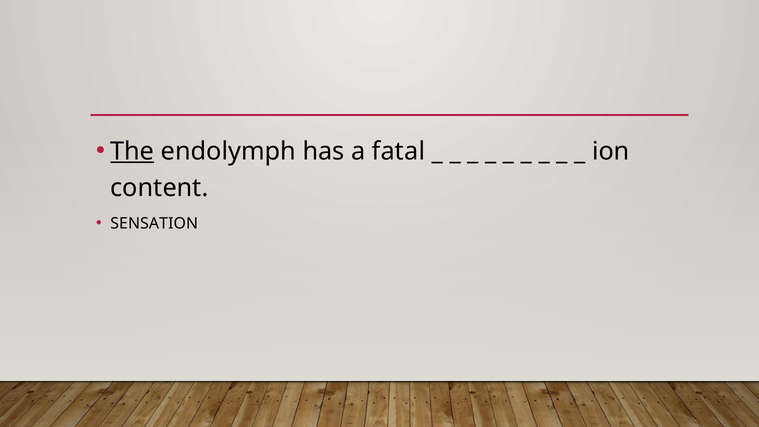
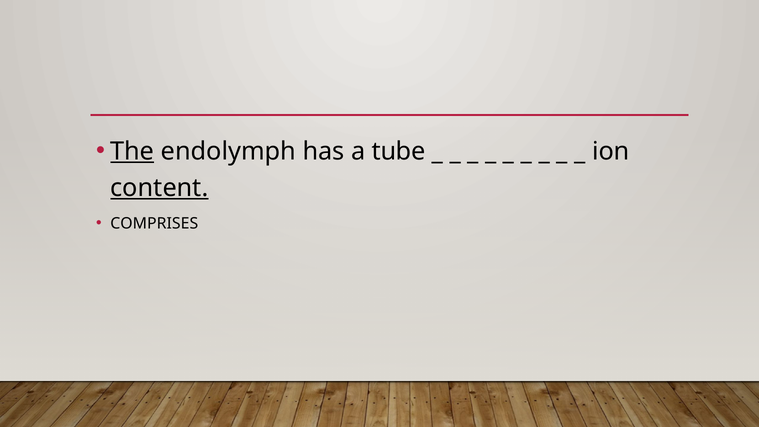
fatal: fatal -> tube
content underline: none -> present
SENSATION: SENSATION -> COMPRISES
